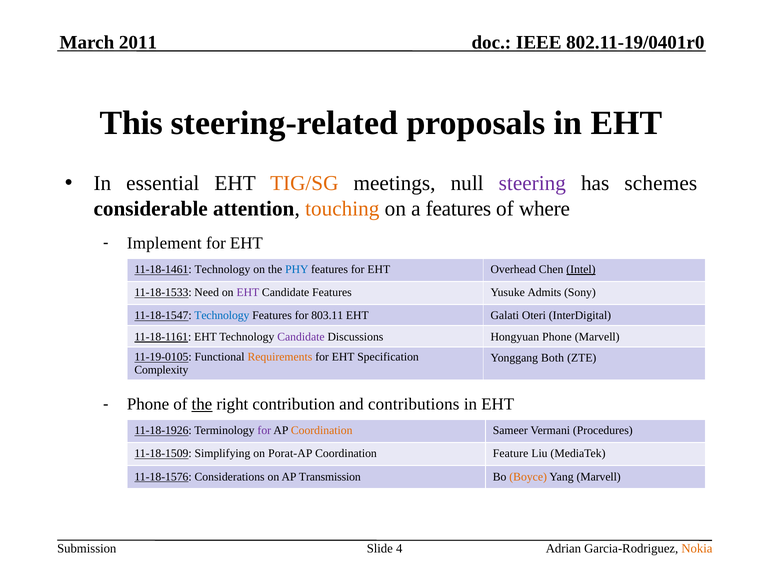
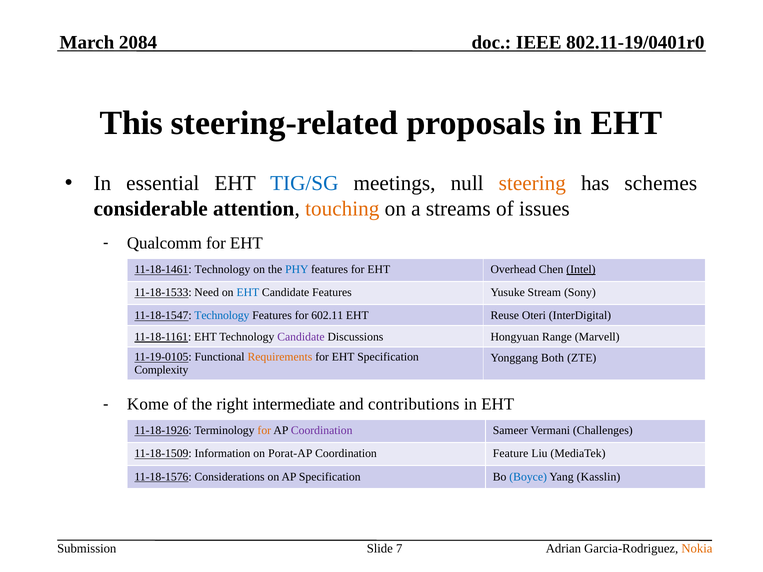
2011: 2011 -> 2084
TIG/SG colour: orange -> blue
steering colour: purple -> orange
a features: features -> streams
where: where -> issues
Implement: Implement -> Qualcomm
EHT at (248, 293) colour: purple -> blue
Admits: Admits -> Stream
803.11: 803.11 -> 602.11
Galati: Galati -> Reuse
Hongyuan Phone: Phone -> Range
Phone at (148, 404): Phone -> Kome
the at (202, 404) underline: present -> none
contribution: contribution -> intermediate
for at (264, 431) colour: purple -> orange
Coordination at (322, 431) colour: orange -> purple
Procedures: Procedures -> Challenges
Simplifying: Simplifying -> Information
AP Transmission: Transmission -> Specification
Boyce colour: orange -> blue
Yang Marvell: Marvell -> Kasslin
4: 4 -> 7
